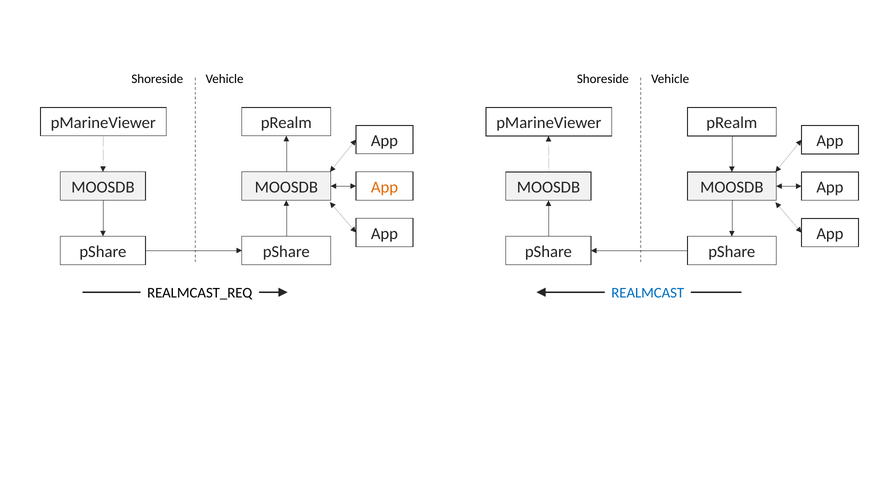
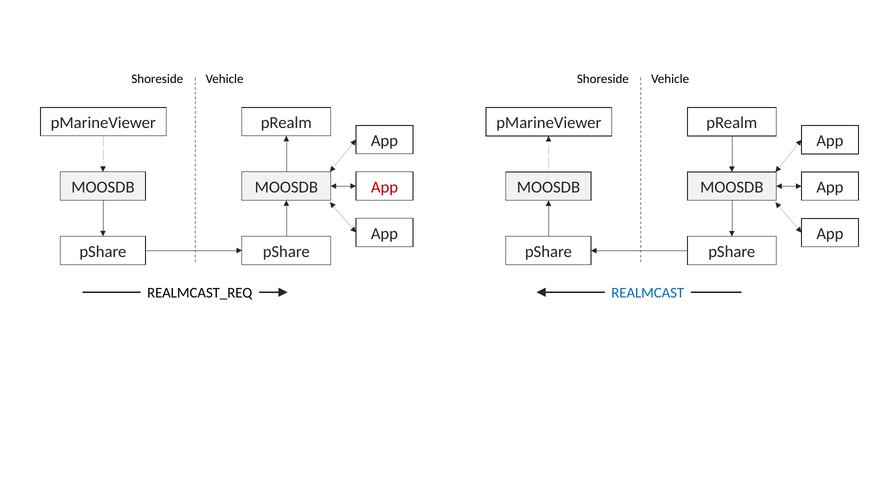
App at (384, 187) colour: orange -> red
